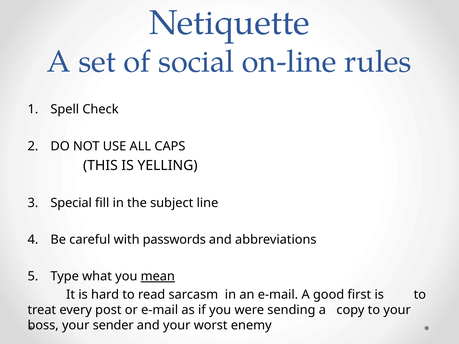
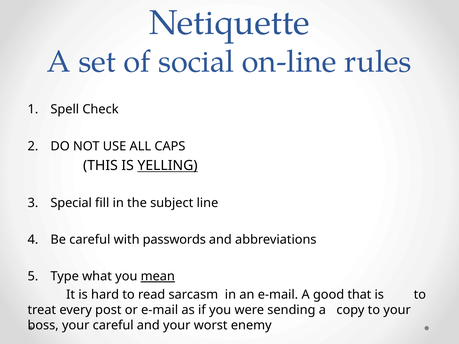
YELLING underline: none -> present
first: first -> that
your sender: sender -> careful
